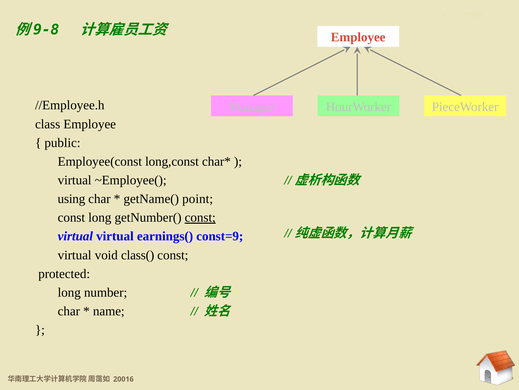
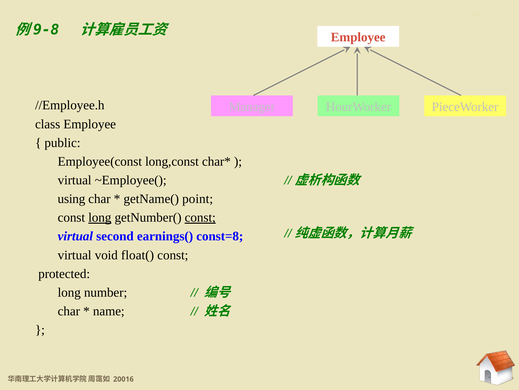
long at (100, 217) underline: none -> present
virtual virtual: virtual -> second
const=9: const=9 -> const=8
class(: class( -> float(
